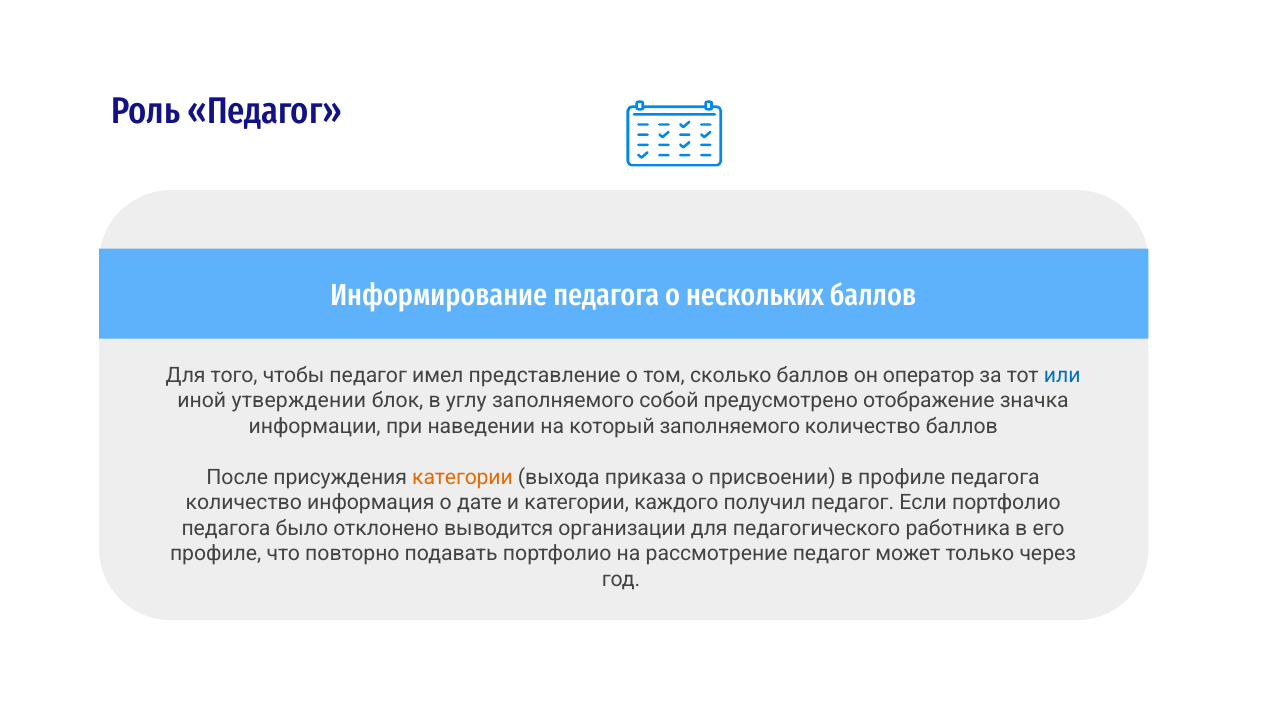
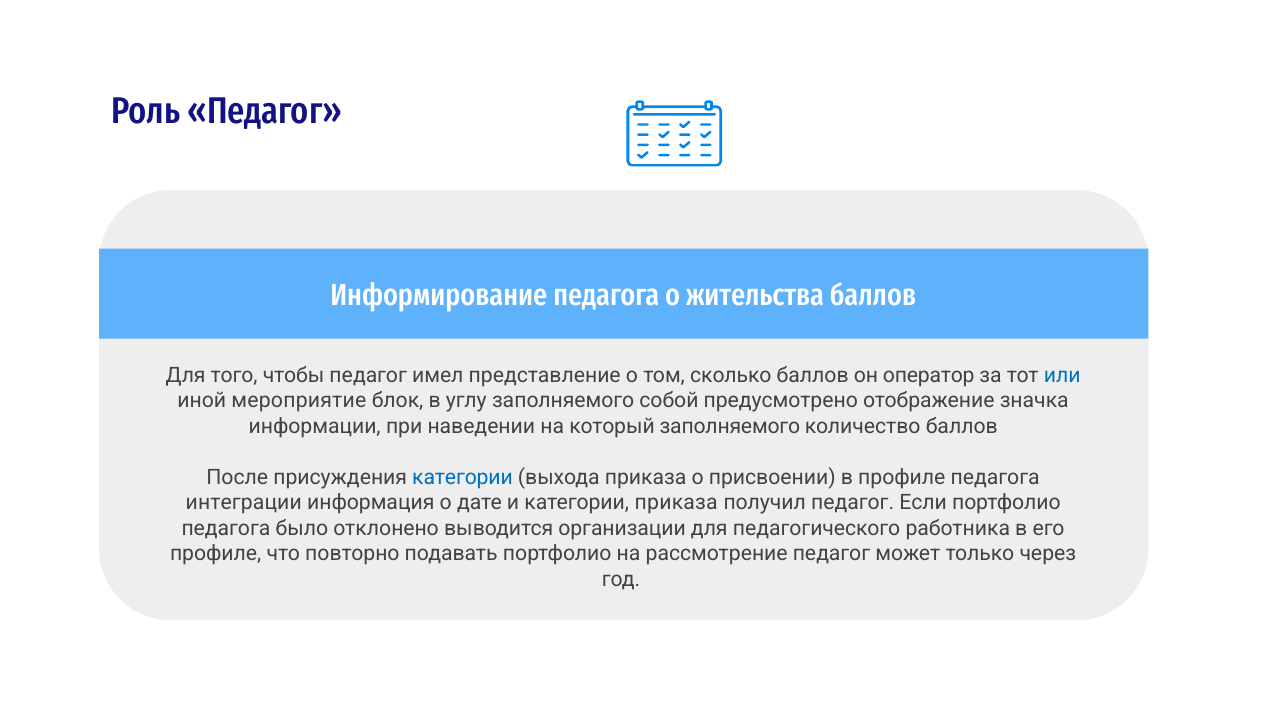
нескольких: нескольких -> жительства
утверждении: утверждении -> мероприятие
категории at (463, 477) colour: orange -> blue
количество at (244, 503): количество -> интеграции
категории каждого: каждого -> приказа
